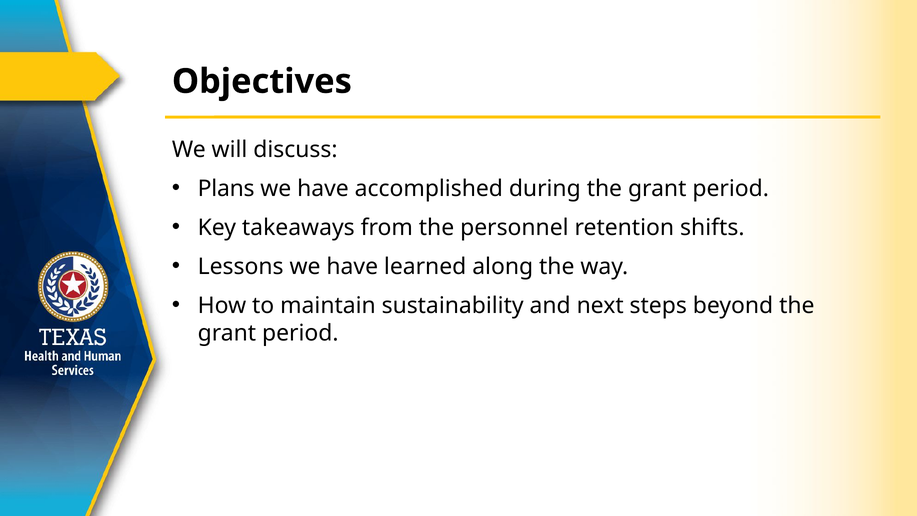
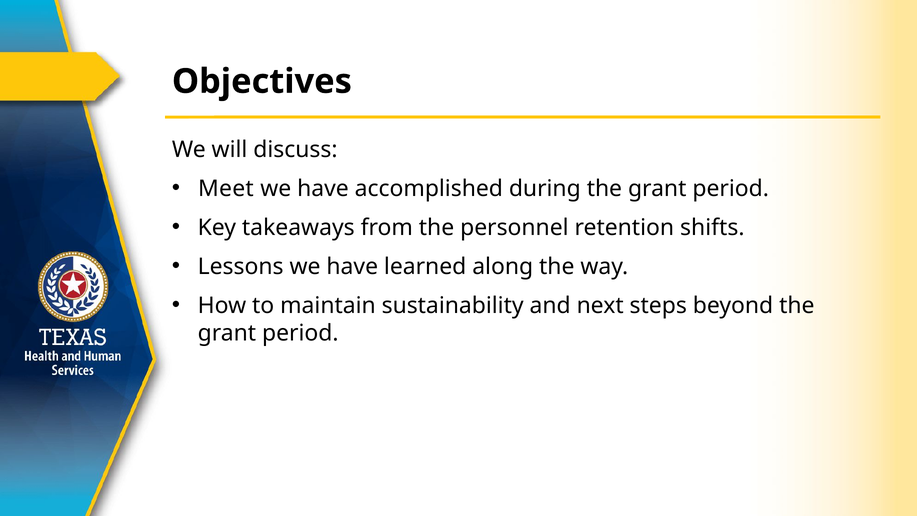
Plans: Plans -> Meet
